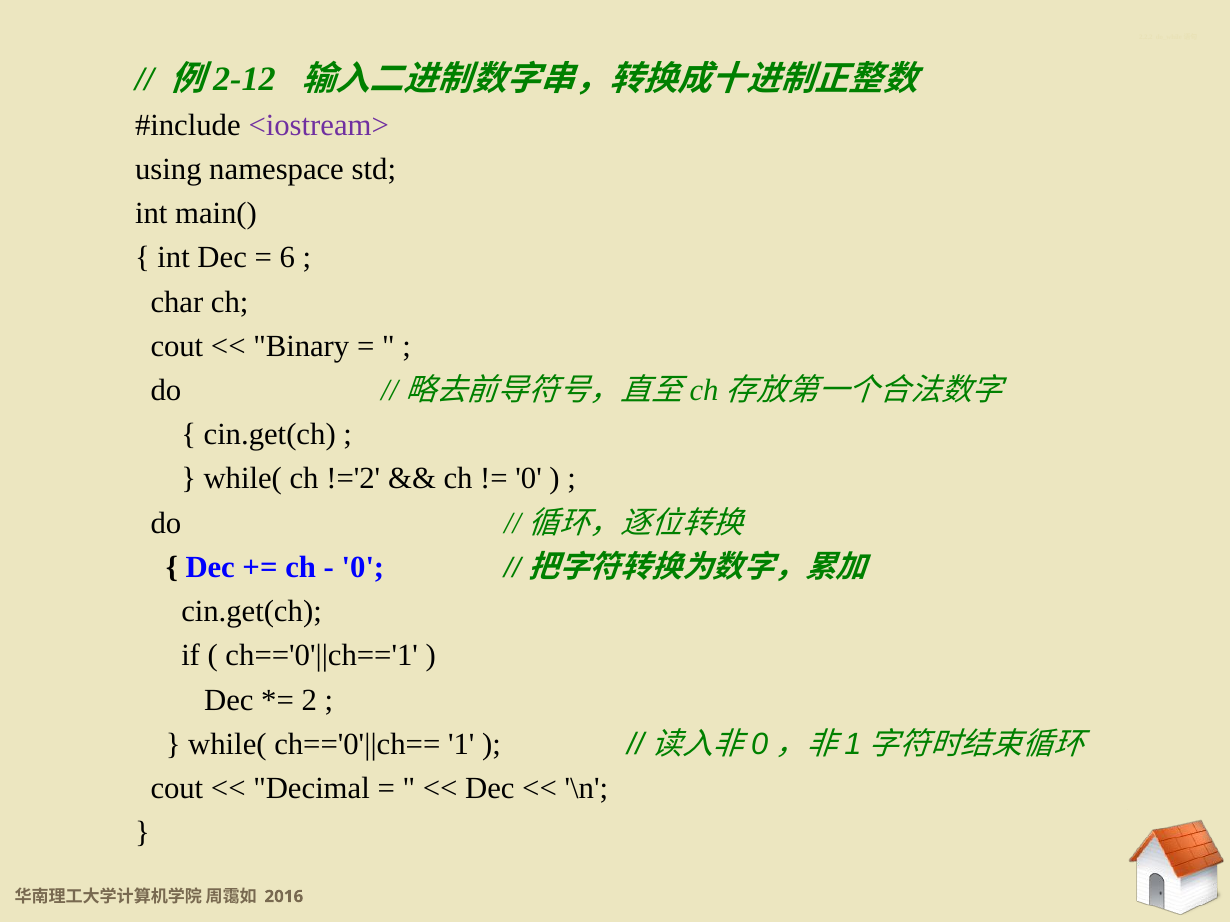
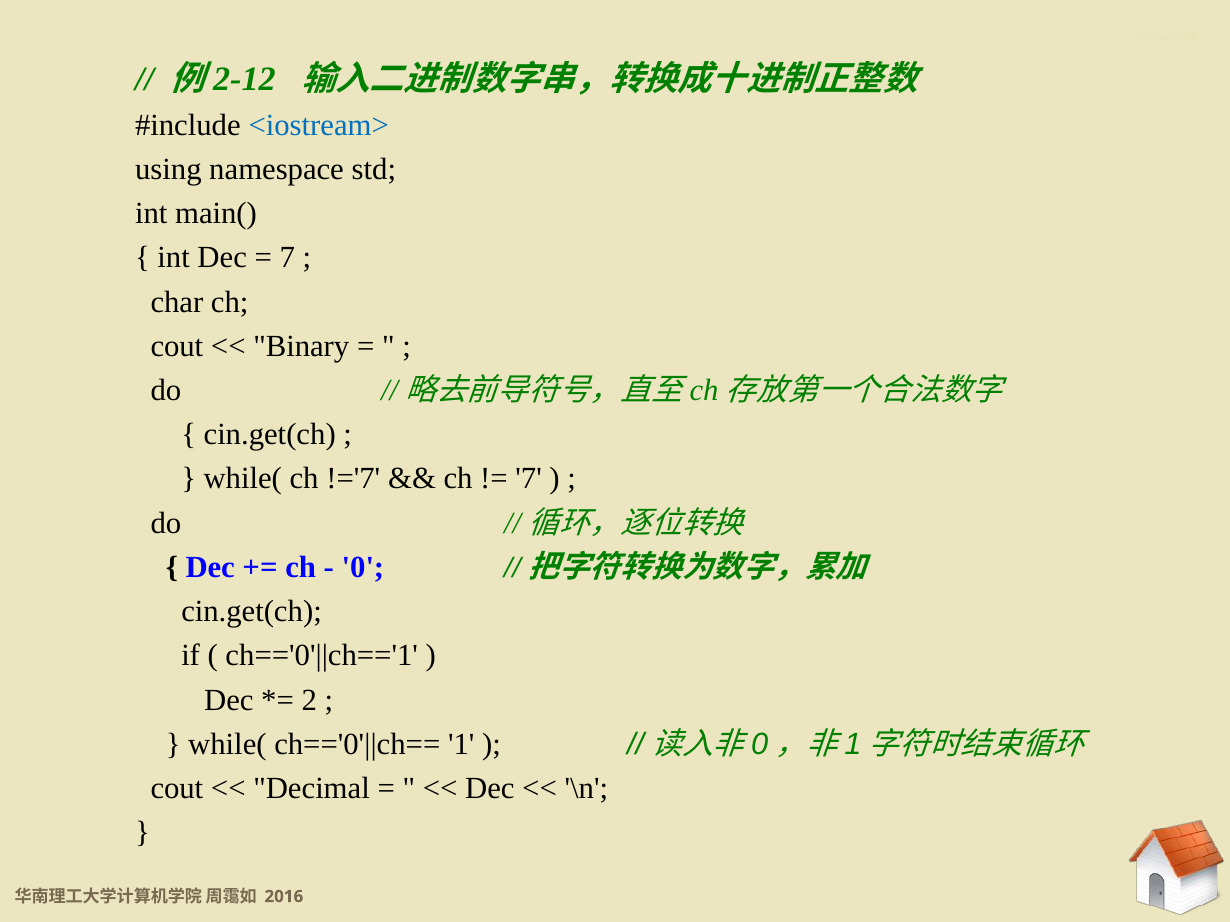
<iostream> colour: purple -> blue
6 at (287, 258): 6 -> 7
!='2: !='2 -> !='7
0 at (529, 479): 0 -> 7
